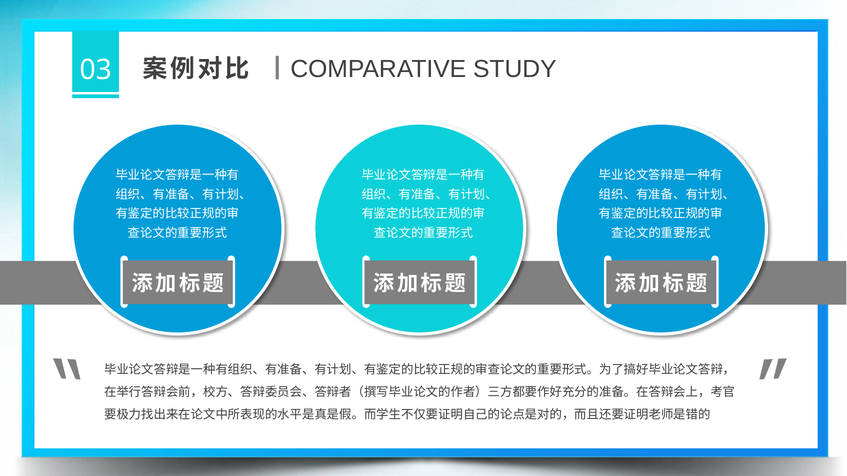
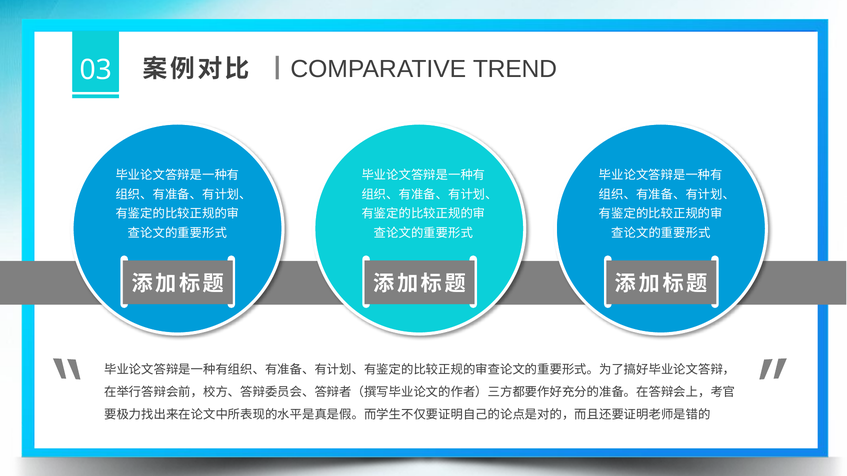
STUDY: STUDY -> TREND
